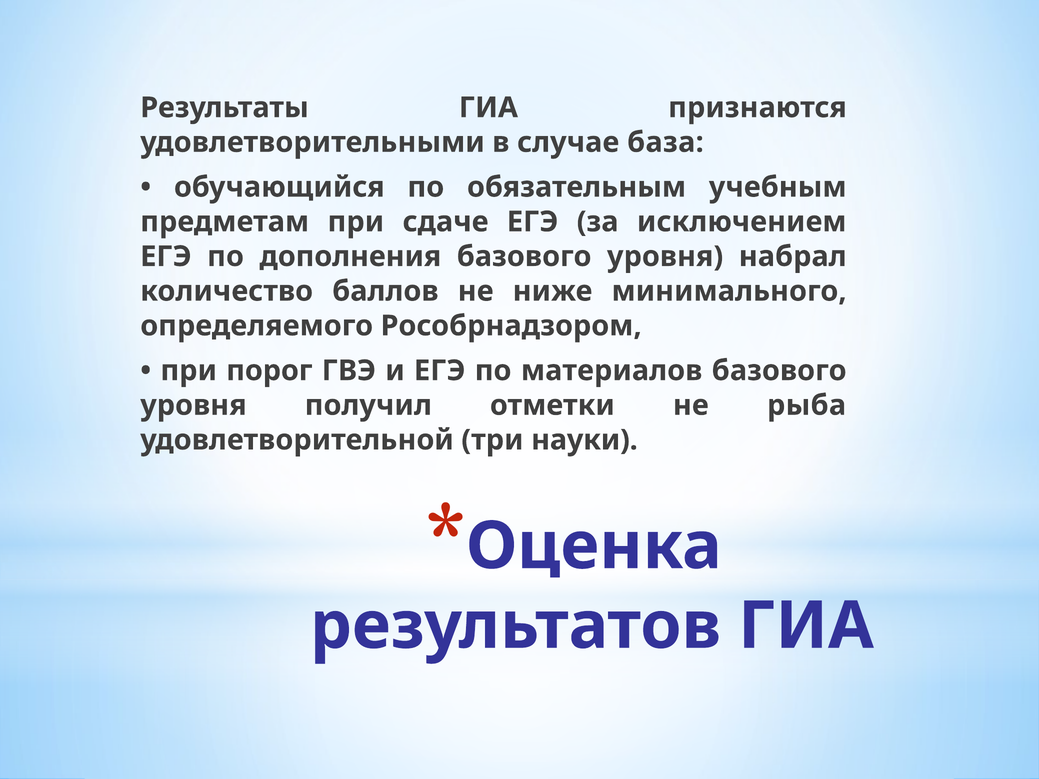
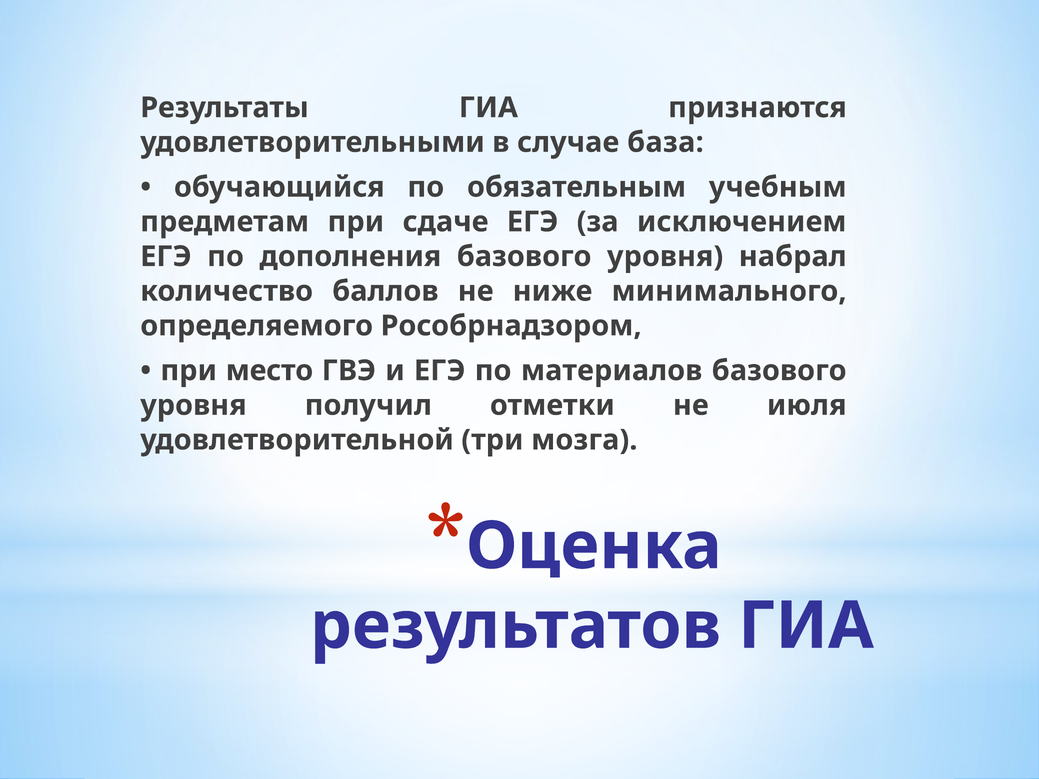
порог: порог -> место
рыба: рыба -> июля
науки: науки -> мозга
